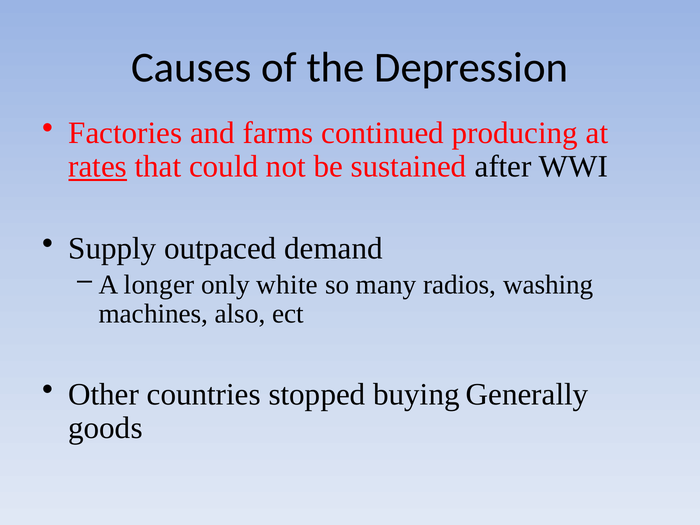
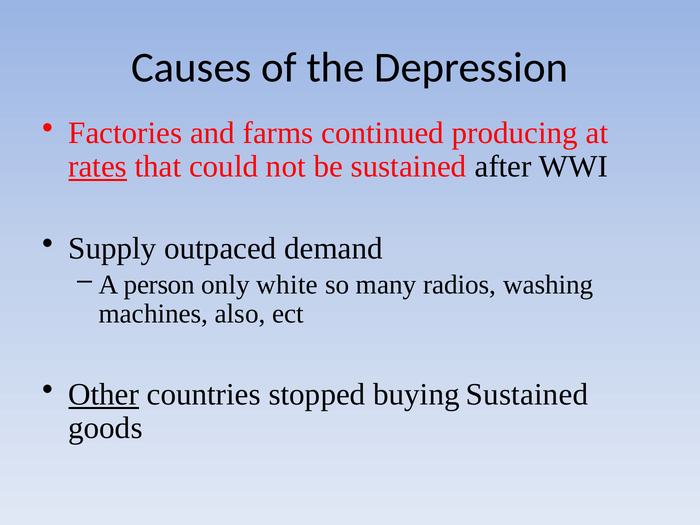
longer: longer -> person
Other underline: none -> present
buying Generally: Generally -> Sustained
